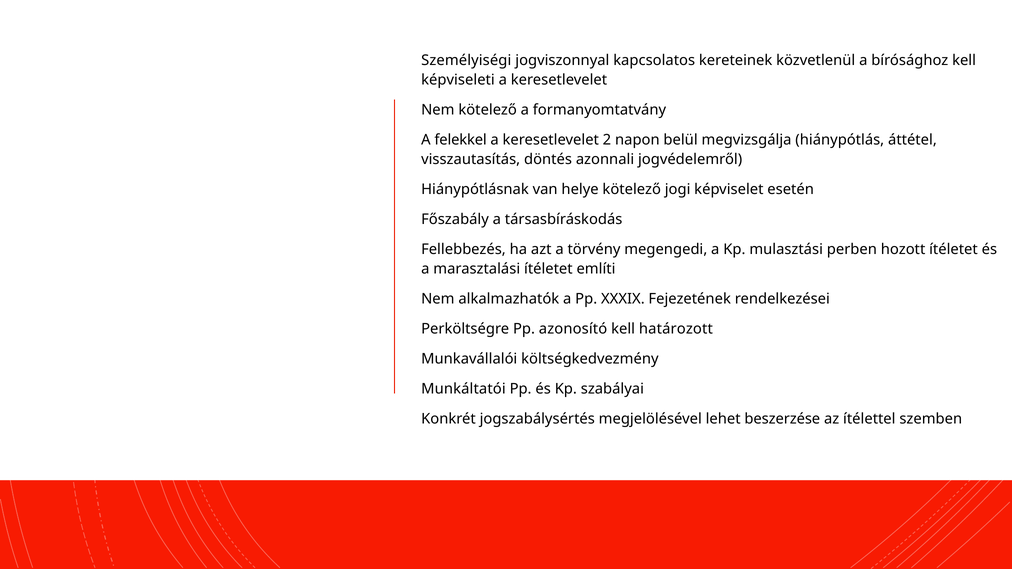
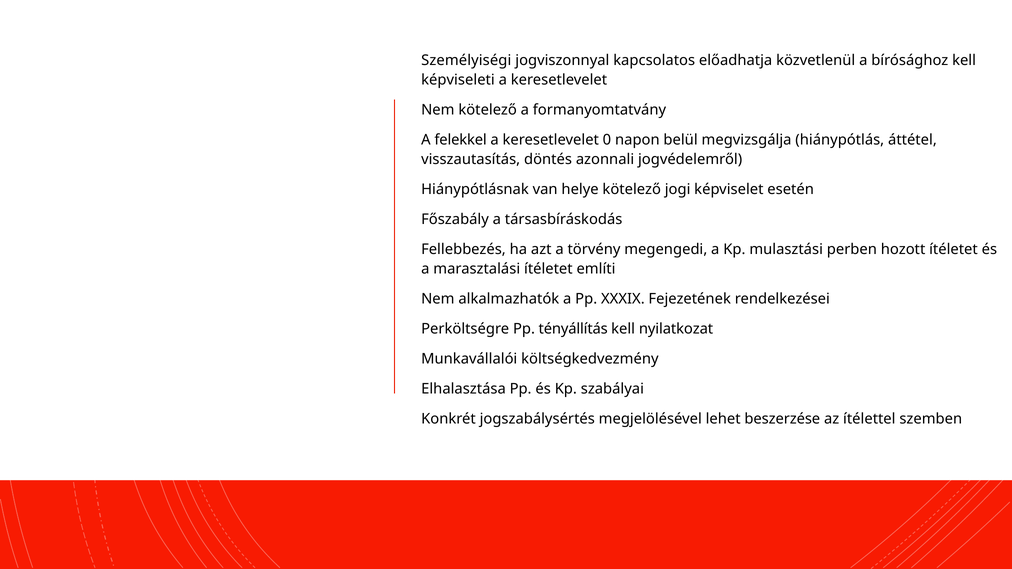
kereteinek: kereteinek -> előadhatja
2: 2 -> 0
azonosító: azonosító -> tényállítás
határozott: határozott -> nyilatkozat
Munkáltatói: Munkáltatói -> Elhalasztása
